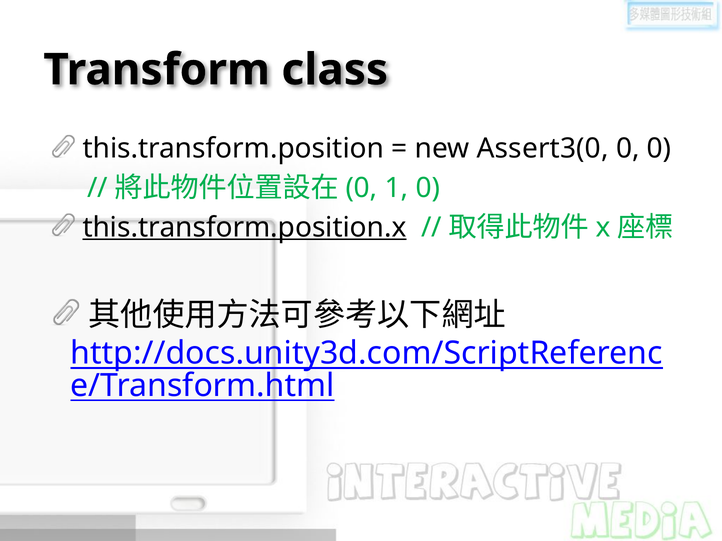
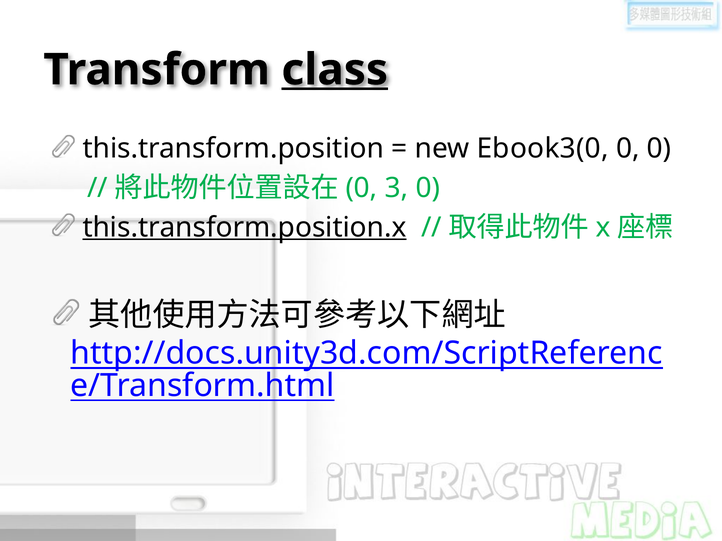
class underline: none -> present
Assert3(0: Assert3(0 -> Ebook3(0
1: 1 -> 3
